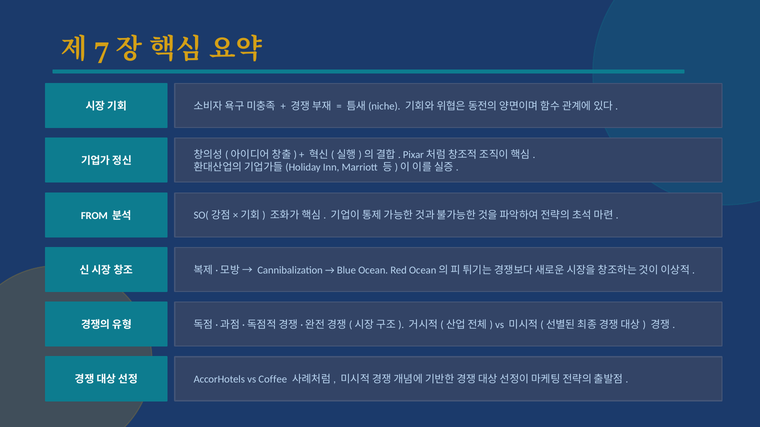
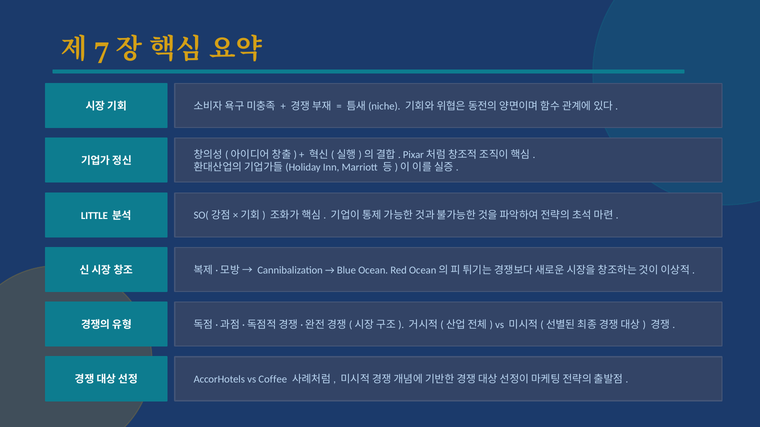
FROM: FROM -> LITTLE
